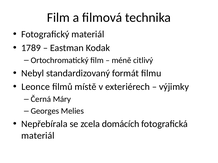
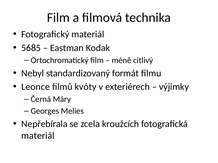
1789: 1789 -> 5685
místě: místě -> kvóty
domácích: domácích -> kroužcích
